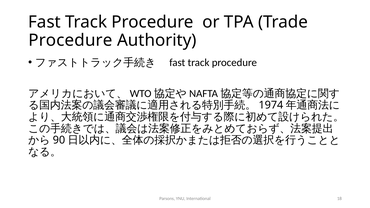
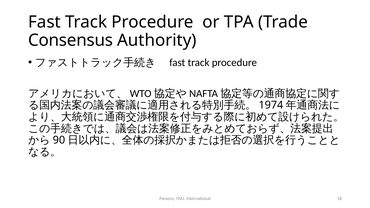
Procedure at (70, 40): Procedure -> Consensus
